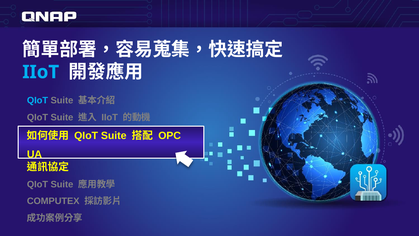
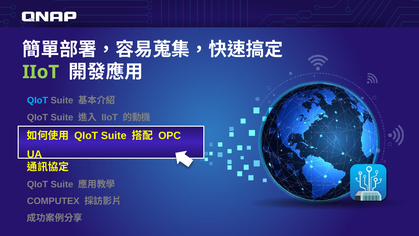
IIoT at (41, 72) colour: light blue -> light green
